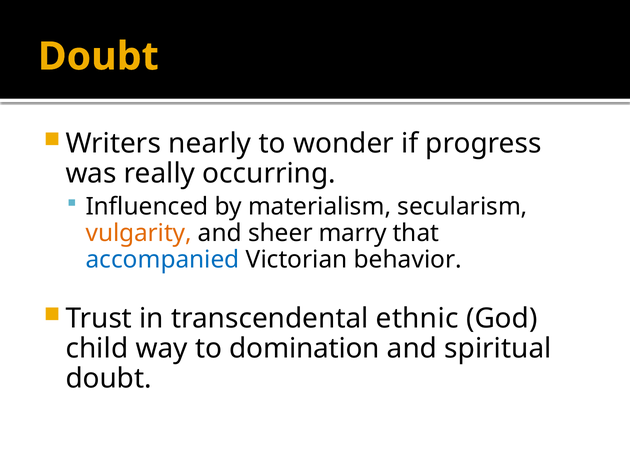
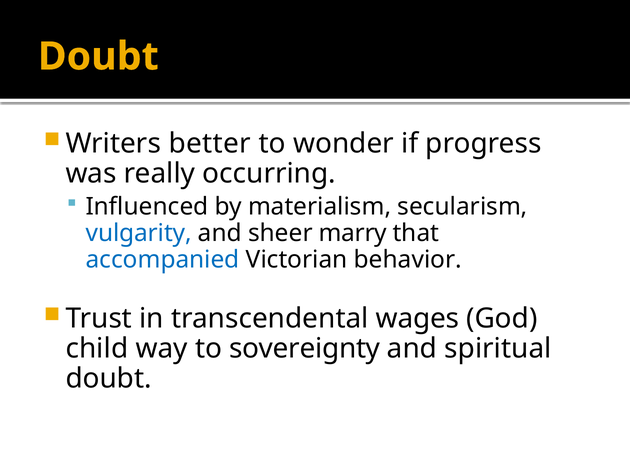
nearly: nearly -> better
vulgarity colour: orange -> blue
ethnic: ethnic -> wages
domination: domination -> sovereignty
